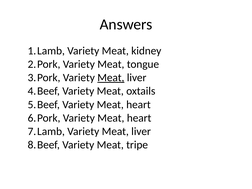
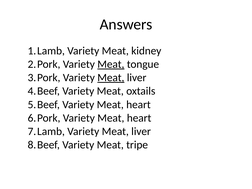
Meat at (111, 64) underline: none -> present
